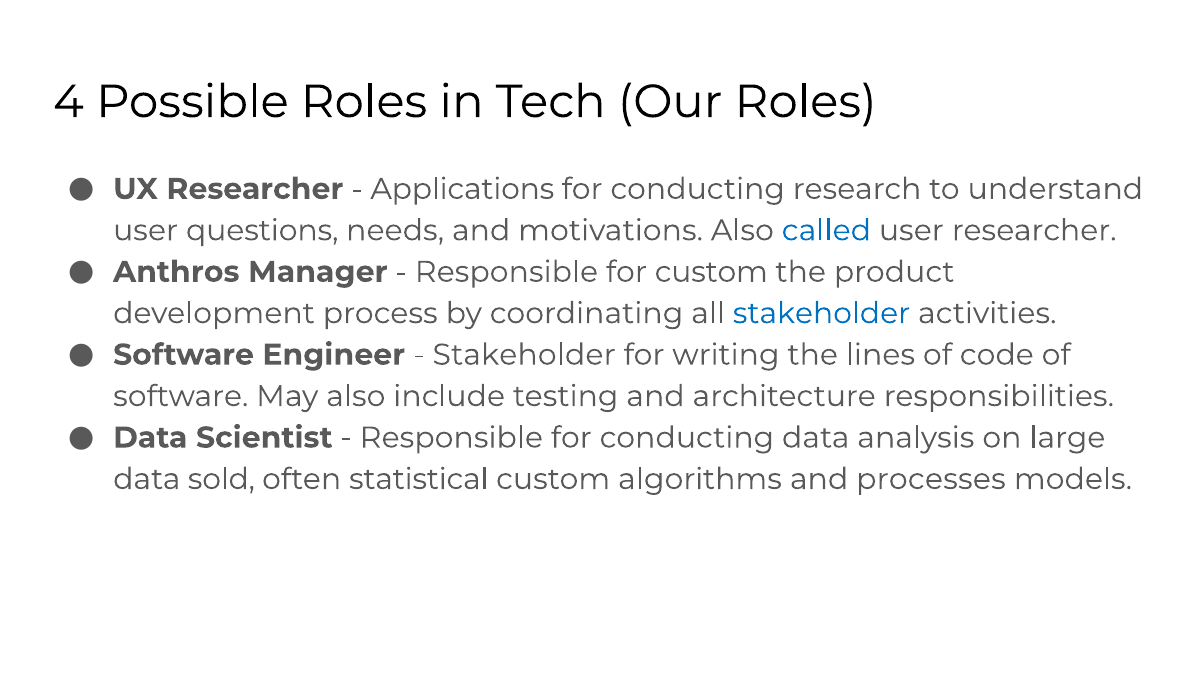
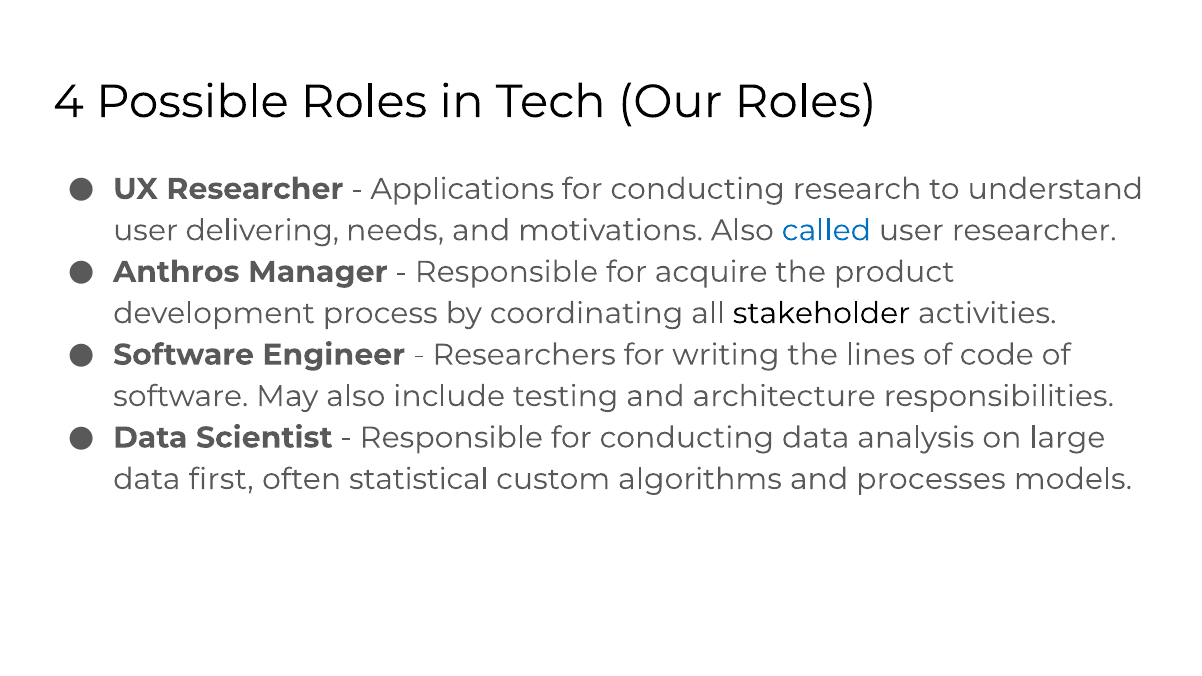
questions: questions -> delivering
for custom: custom -> acquire
stakeholder at (821, 313) colour: blue -> black
Stakeholder at (524, 355): Stakeholder -> Researchers
sold: sold -> first
